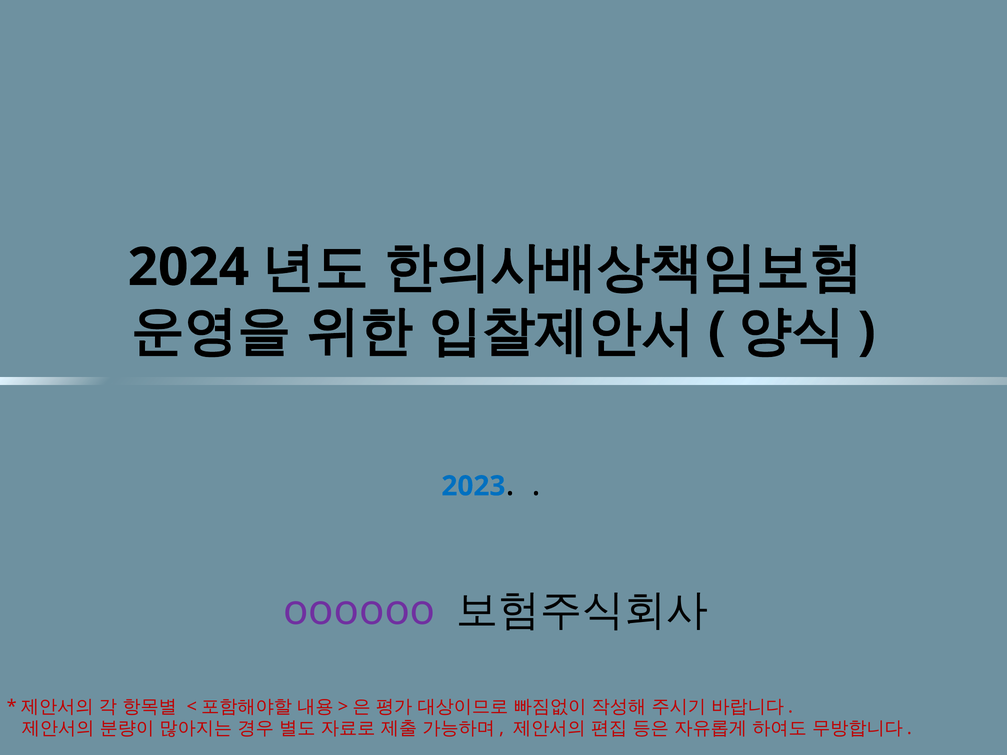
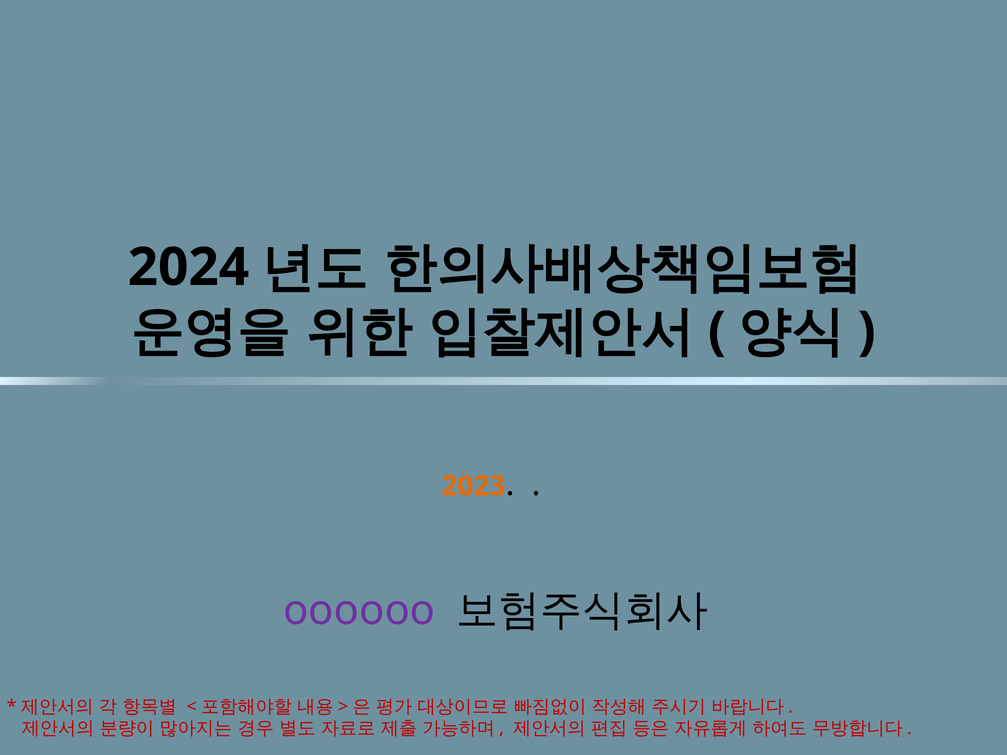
2023 colour: blue -> orange
